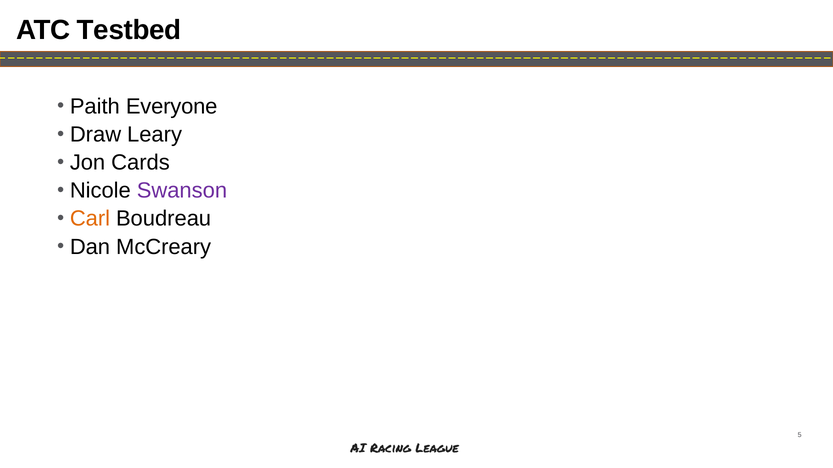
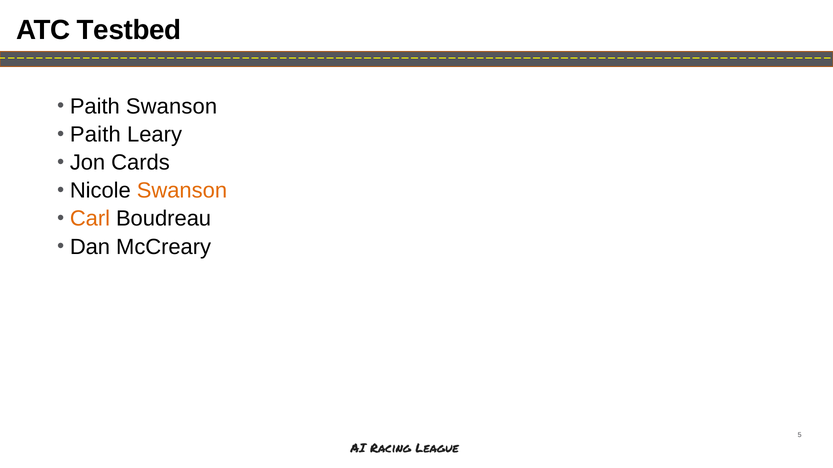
Paith Everyone: Everyone -> Swanson
Draw at (96, 135): Draw -> Paith
Swanson at (182, 191) colour: purple -> orange
